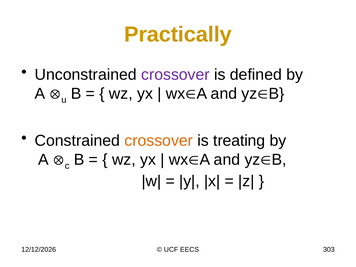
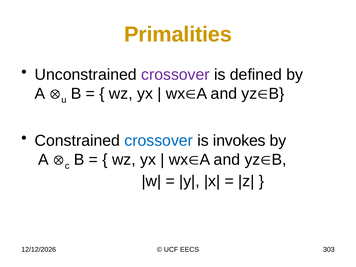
Practically: Practically -> Primalities
crossover at (159, 141) colour: orange -> blue
treating: treating -> invokes
